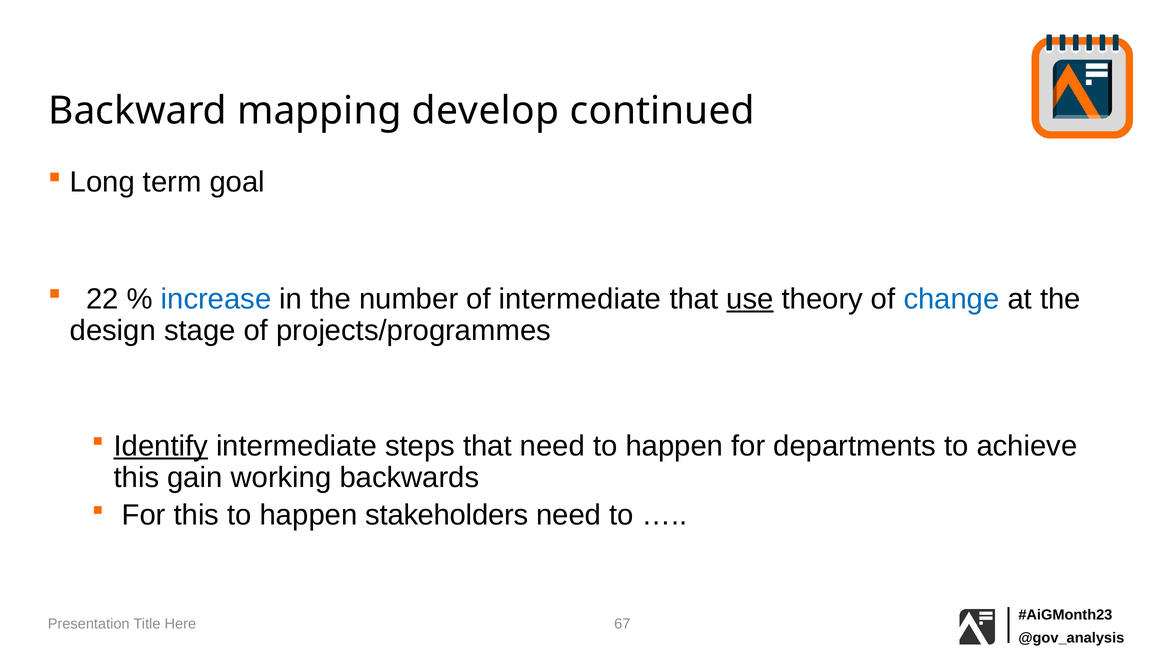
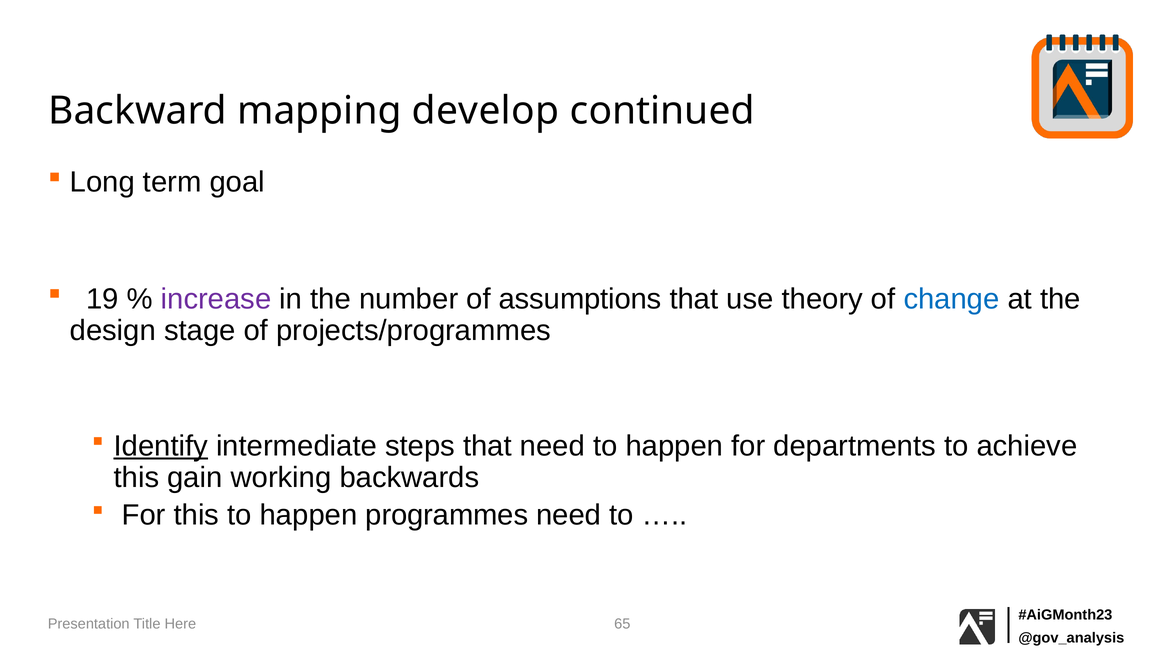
22: 22 -> 19
increase colour: blue -> purple
of intermediate: intermediate -> assumptions
use underline: present -> none
stakeholders: stakeholders -> programmes
67: 67 -> 65
